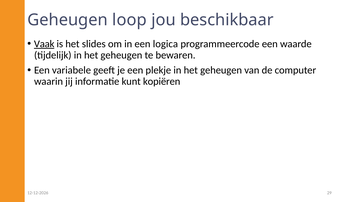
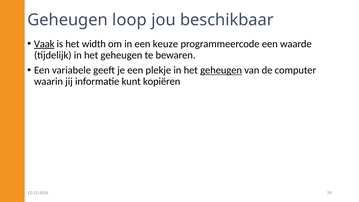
slides: slides -> width
logica: logica -> keuze
geheugen at (221, 70) underline: none -> present
